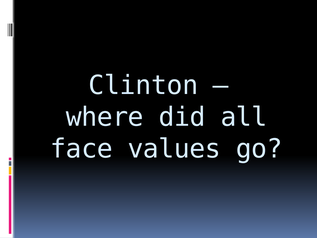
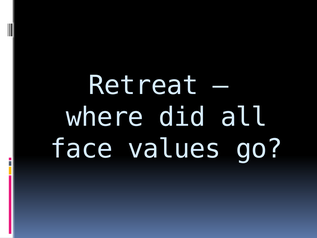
Clinton: Clinton -> Retreat
